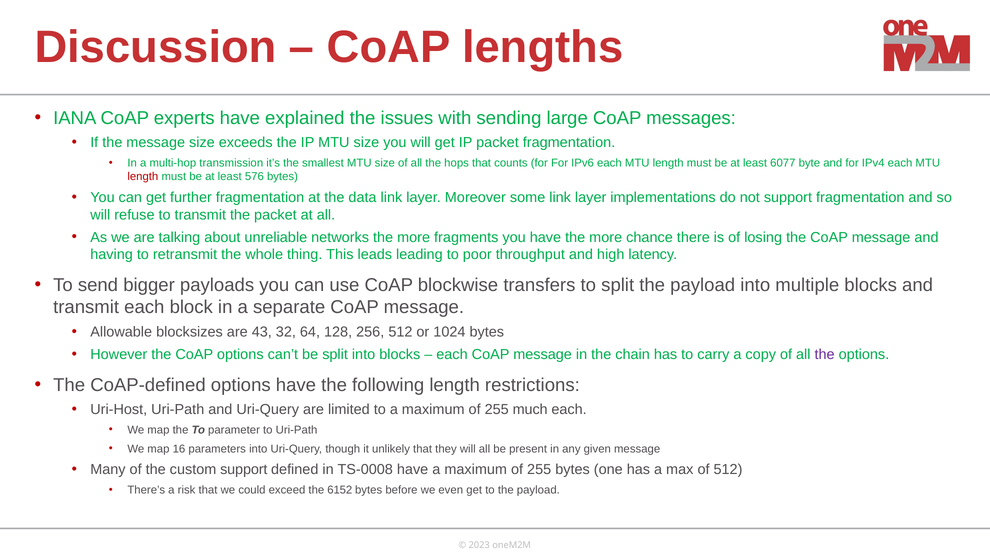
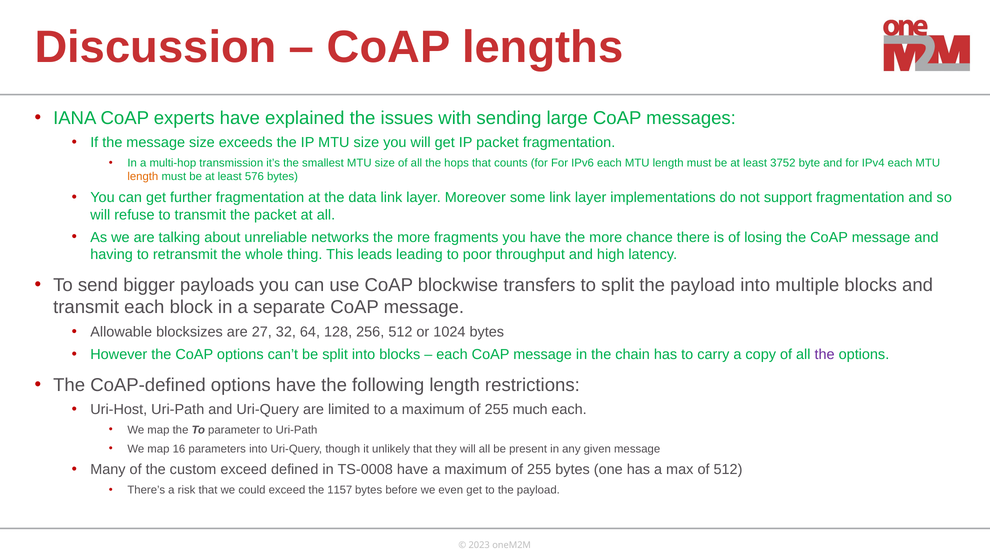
6077: 6077 -> 3752
length at (143, 177) colour: red -> orange
43: 43 -> 27
custom support: support -> exceed
6152: 6152 -> 1157
